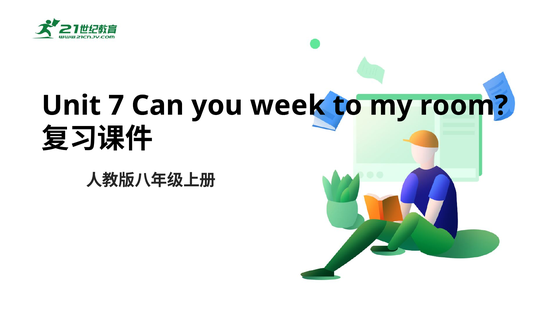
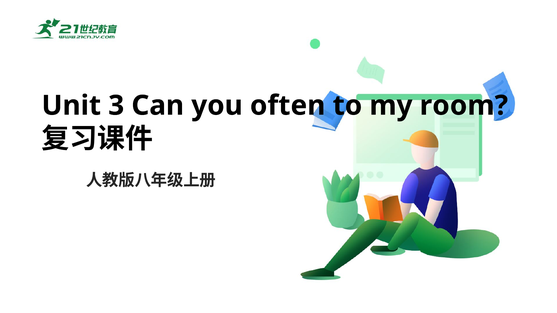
7: 7 -> 3
week: week -> often
